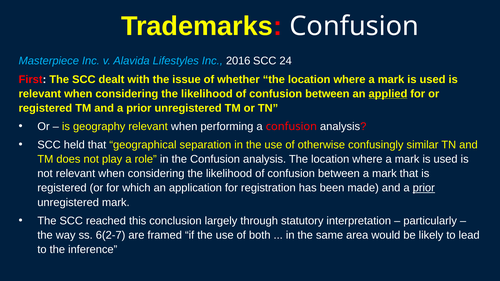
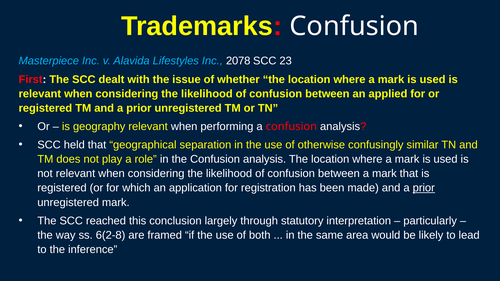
2016: 2016 -> 2078
24: 24 -> 23
applied underline: present -> none
6(2-7: 6(2-7 -> 6(2-8
